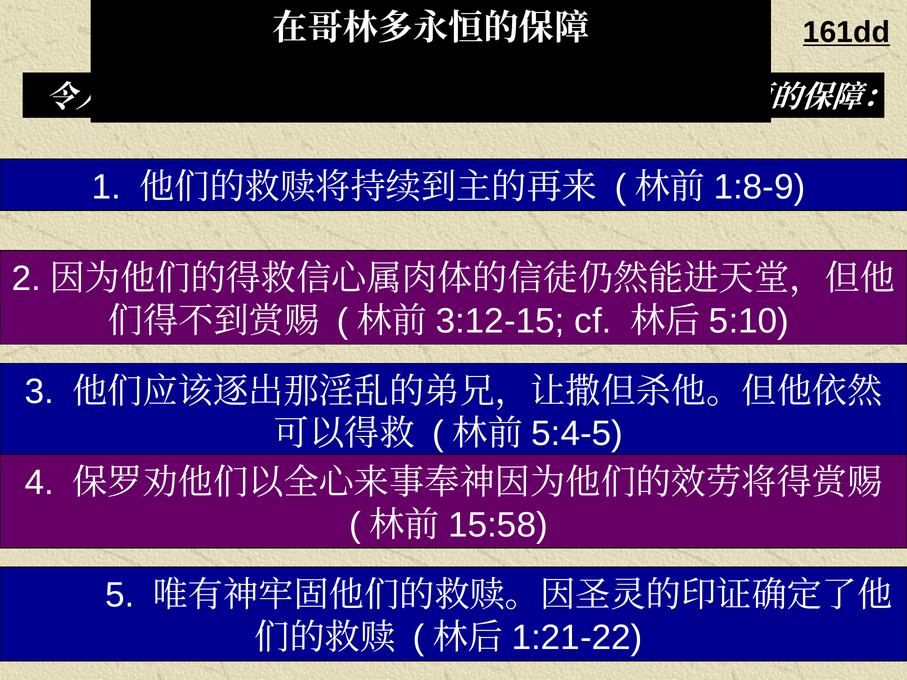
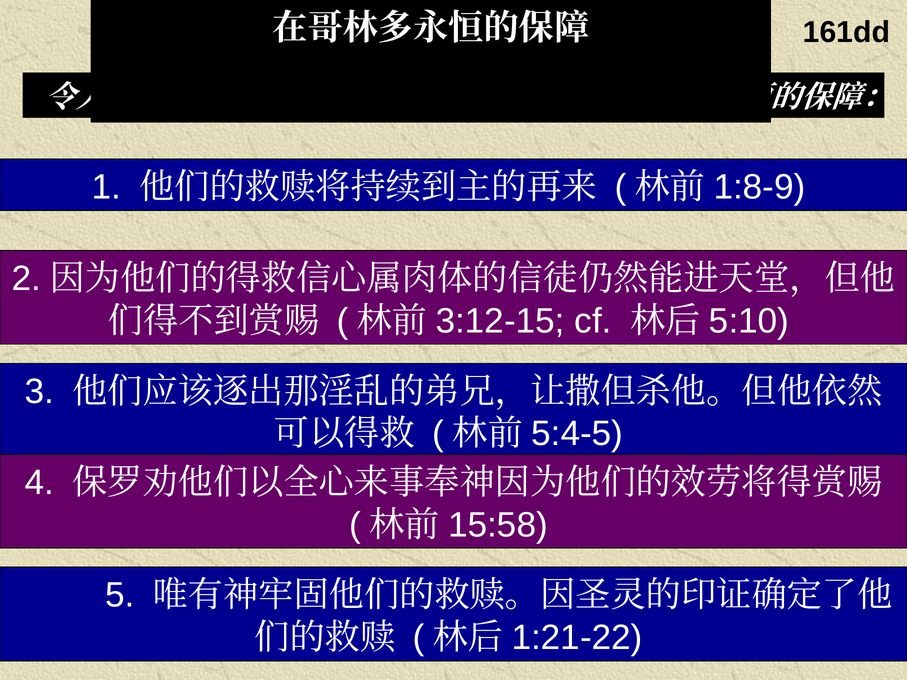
161dd underline: present -> none
